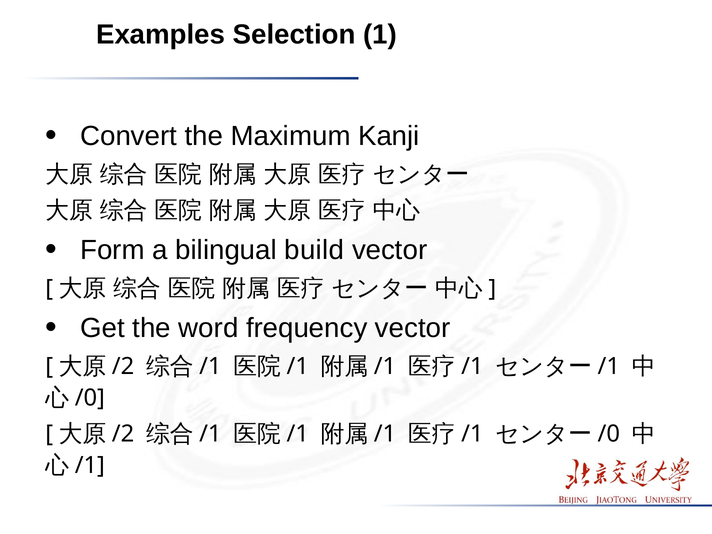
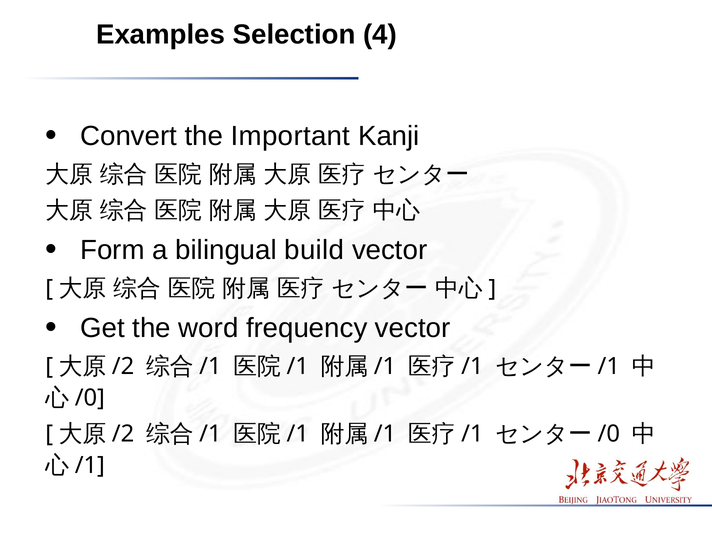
1: 1 -> 4
Maximum: Maximum -> Important
